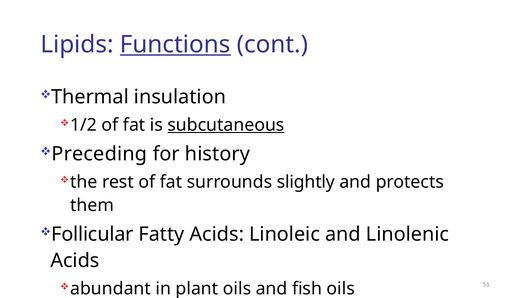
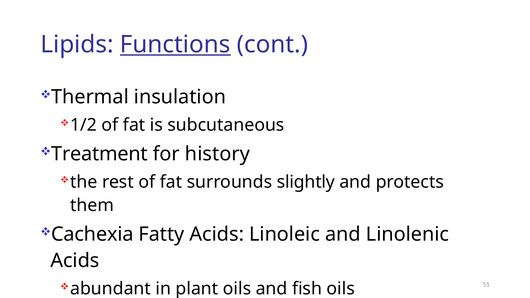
subcutaneous underline: present -> none
Preceding: Preceding -> Treatment
Follicular: Follicular -> Cachexia
